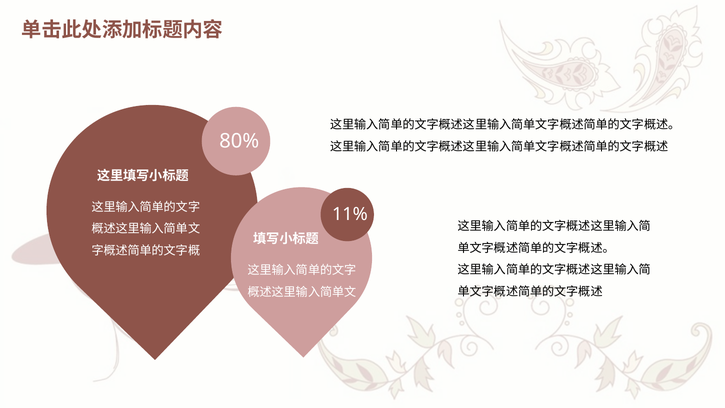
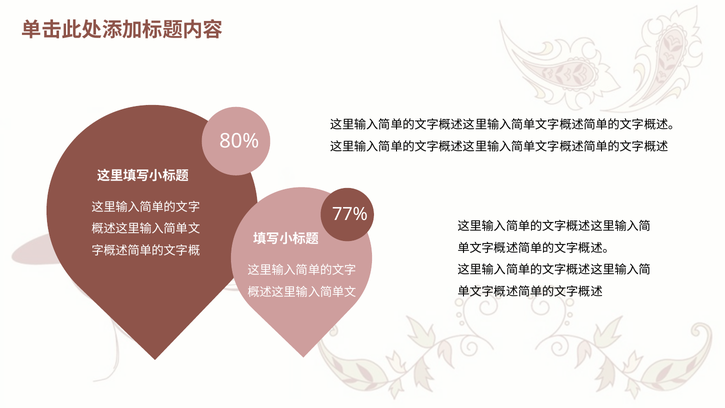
11%: 11% -> 77%
